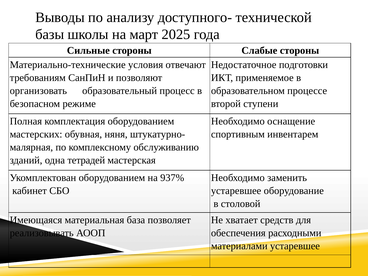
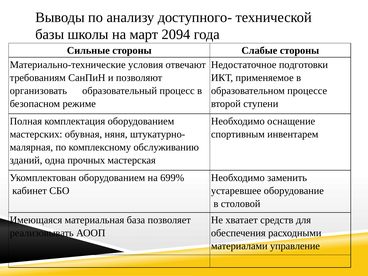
2025: 2025 -> 2094
тетрадей: тетрадей -> прочных
937%: 937% -> 699%
материалами устаревшее: устаревшее -> управление
